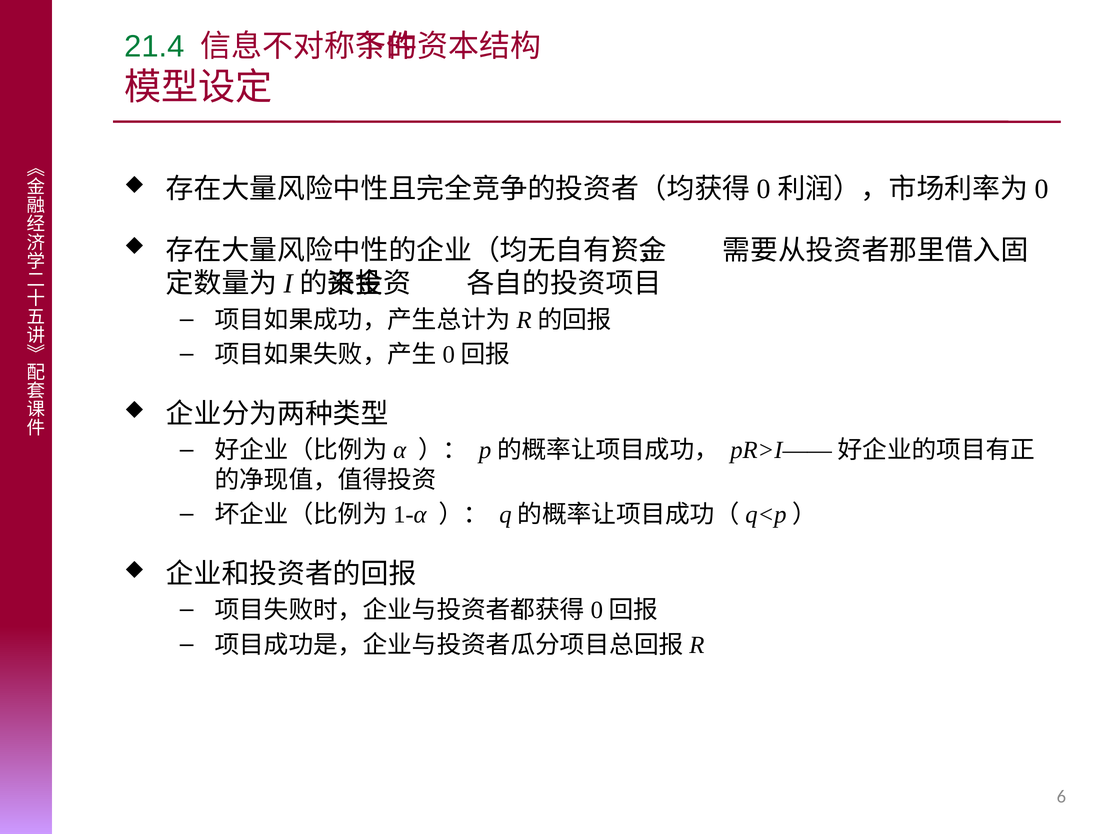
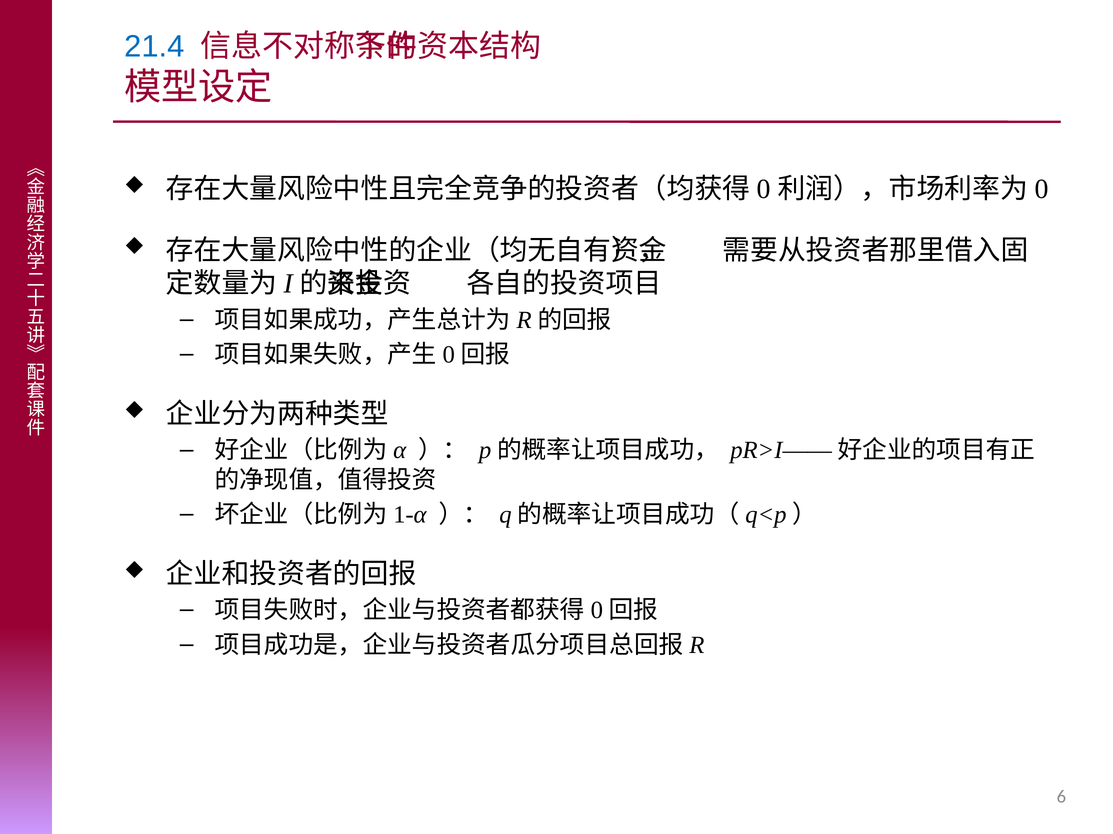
21.4 colour: green -> blue
